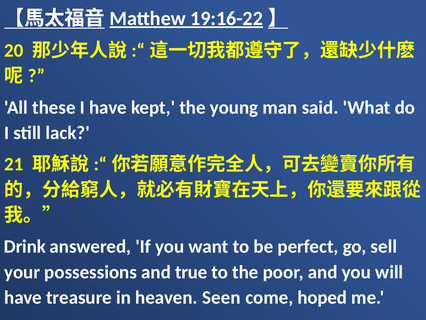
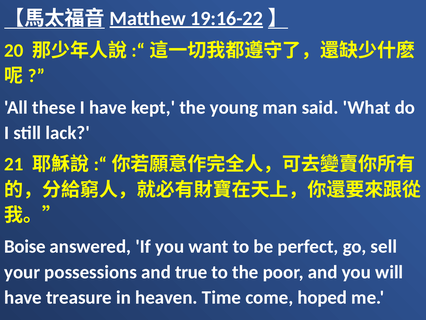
Drink: Drink -> Boise
Seen: Seen -> Time
